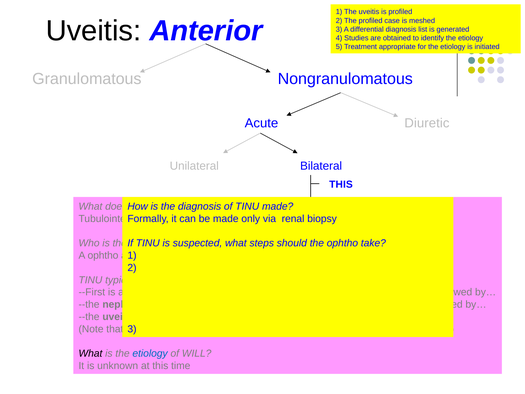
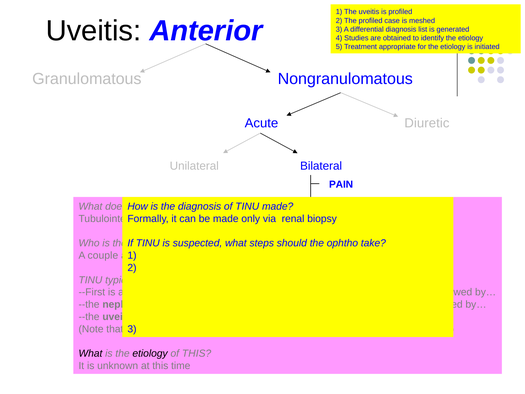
THIS at (341, 184): THIS -> PAIN
A ophtho: ophtho -> couple
etiology at (150, 353) colour: blue -> black
of WILL: WILL -> THIS
